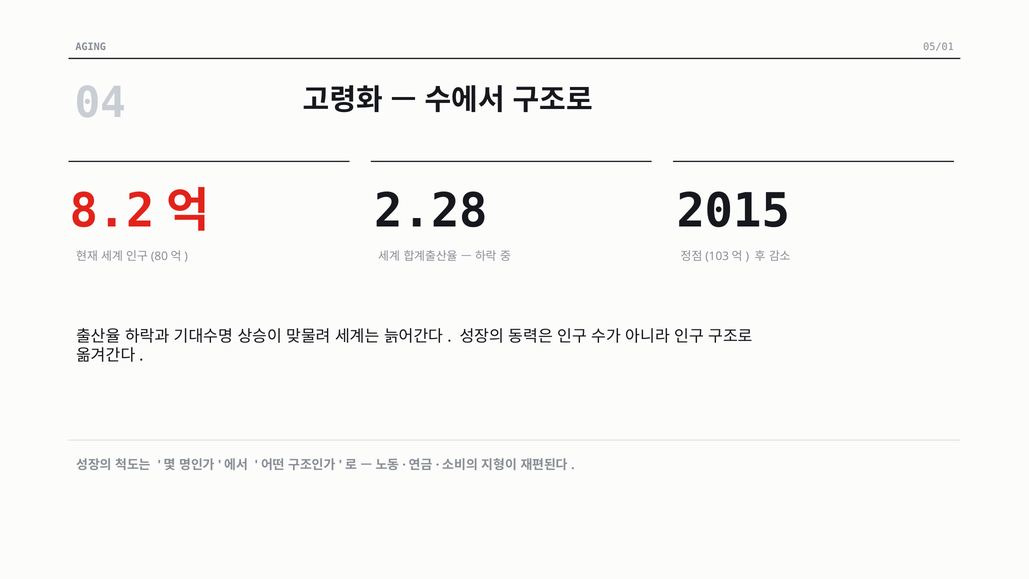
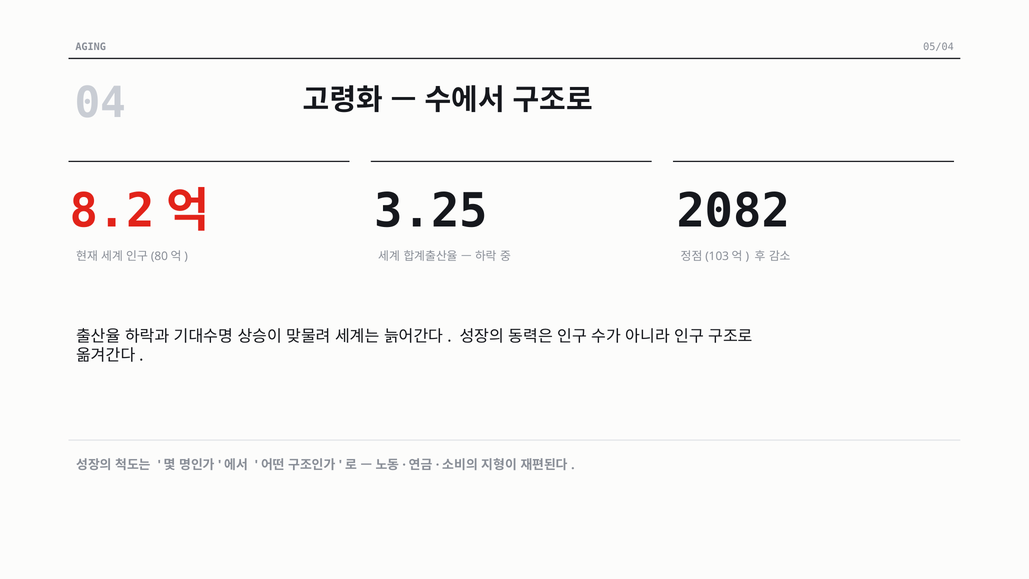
05/01: 05/01 -> 05/04
2.28: 2.28 -> 3.25
2015: 2015 -> 2082
